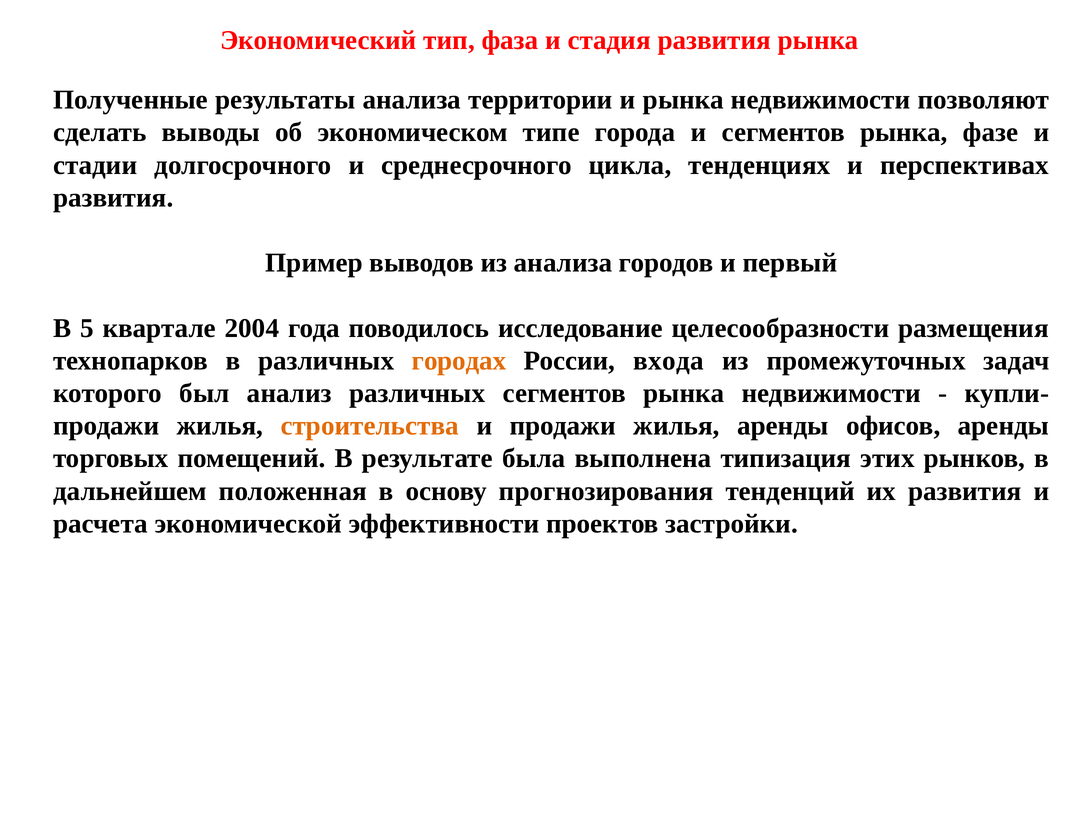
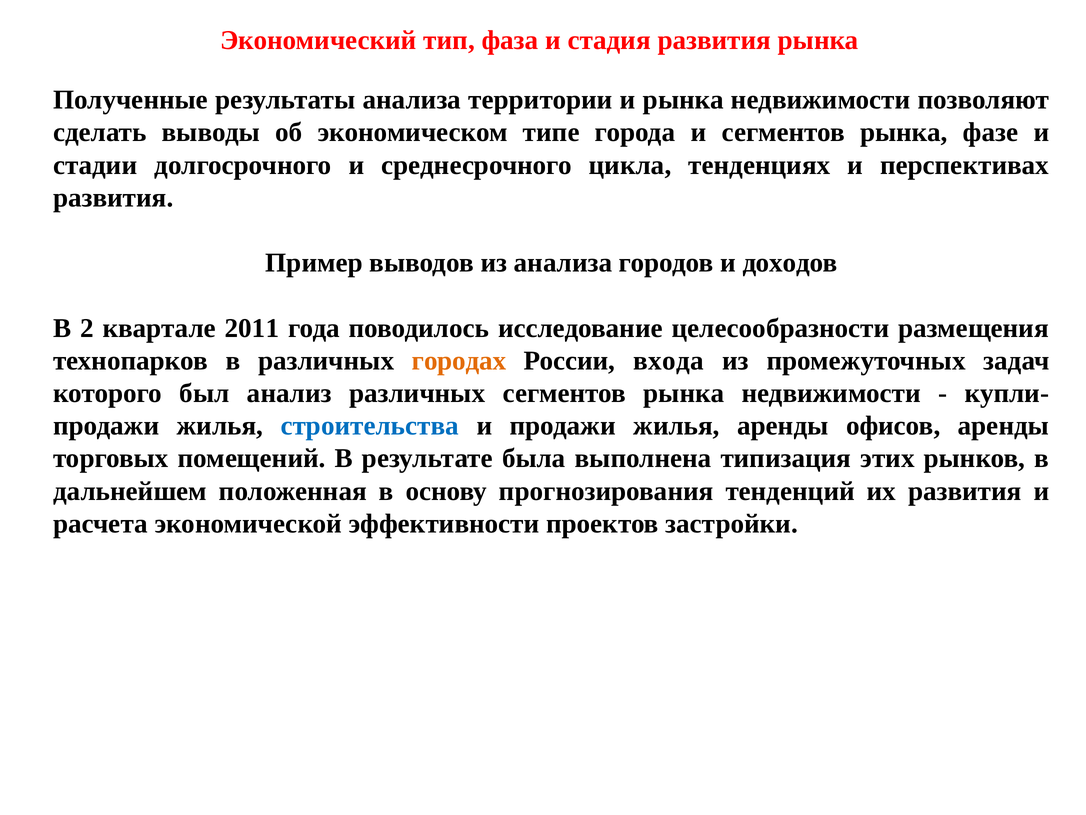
первый: первый -> доходов
5: 5 -> 2
2004: 2004 -> 2011
строительства colour: orange -> blue
